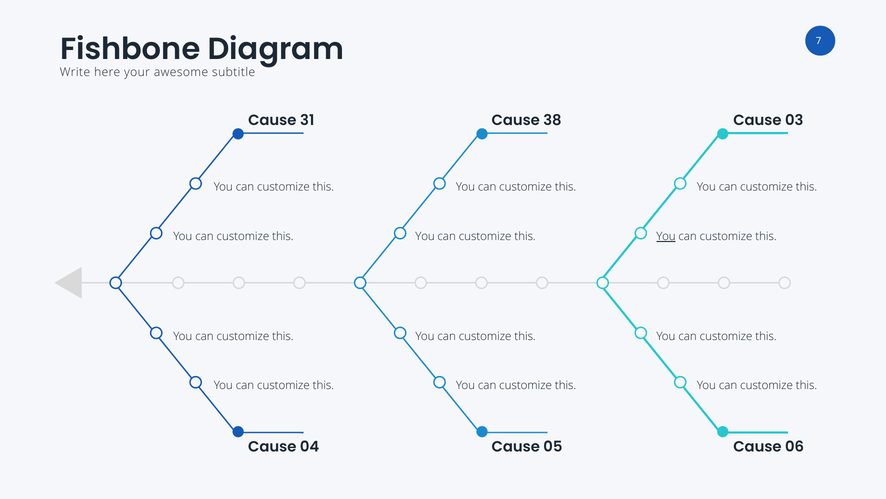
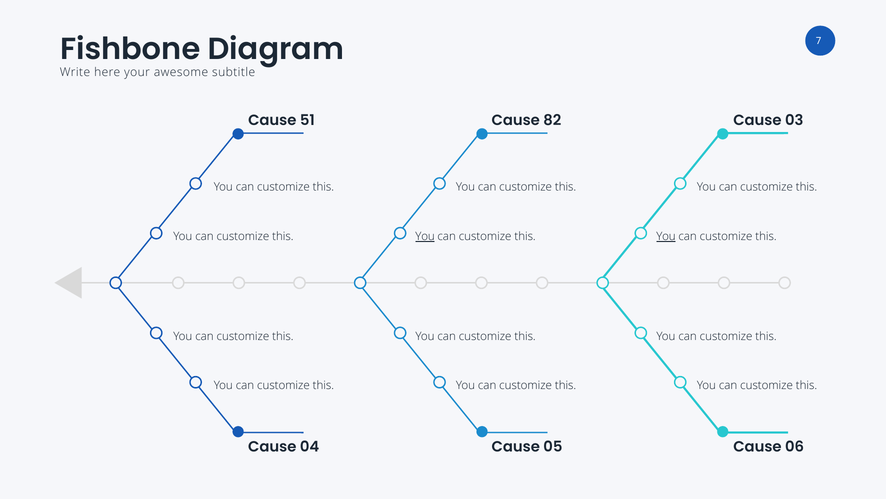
31: 31 -> 51
38: 38 -> 82
You at (425, 236) underline: none -> present
